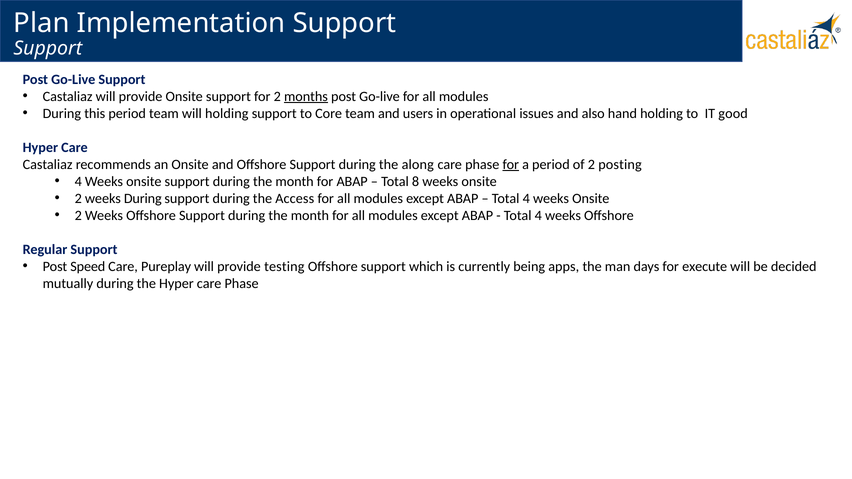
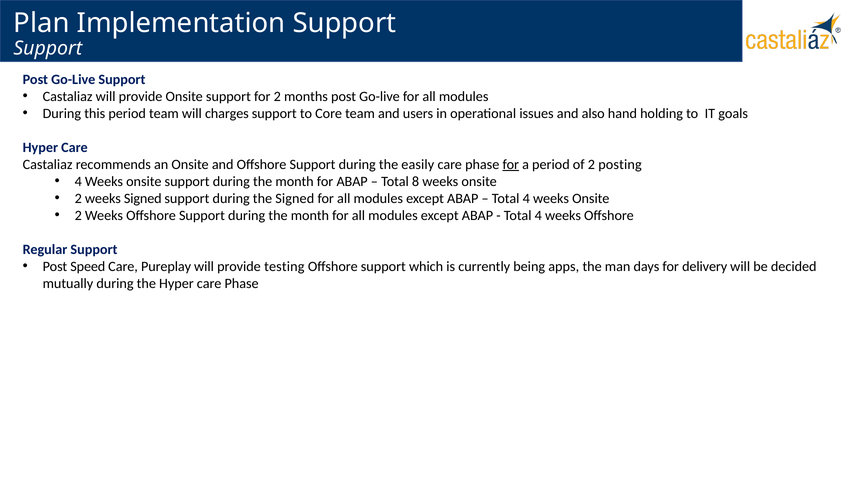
months underline: present -> none
will holding: holding -> charges
good: good -> goals
along: along -> easily
weeks During: During -> Signed
the Access: Access -> Signed
execute: execute -> delivery
